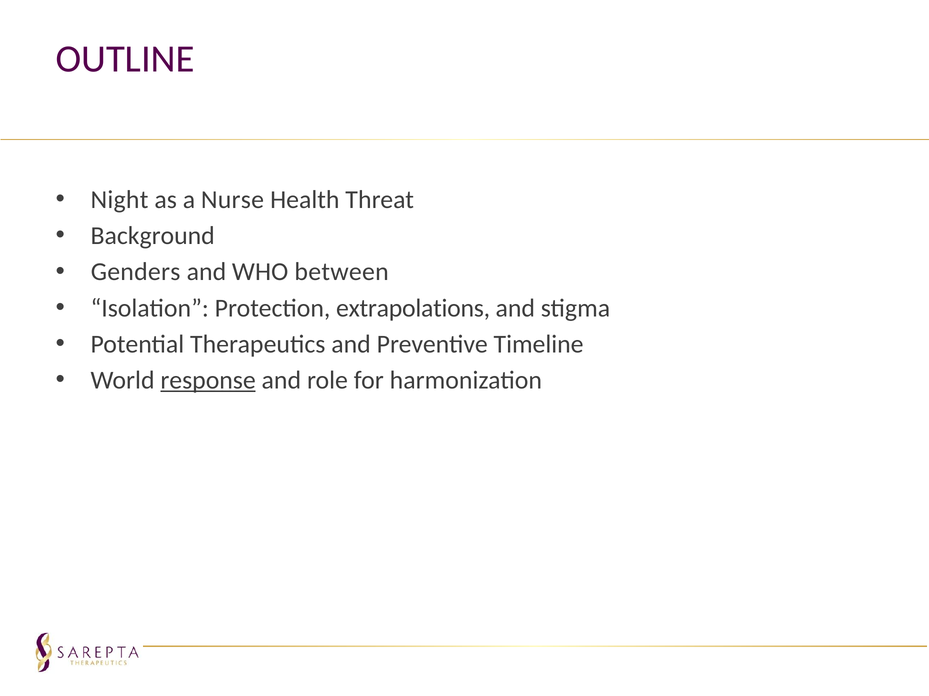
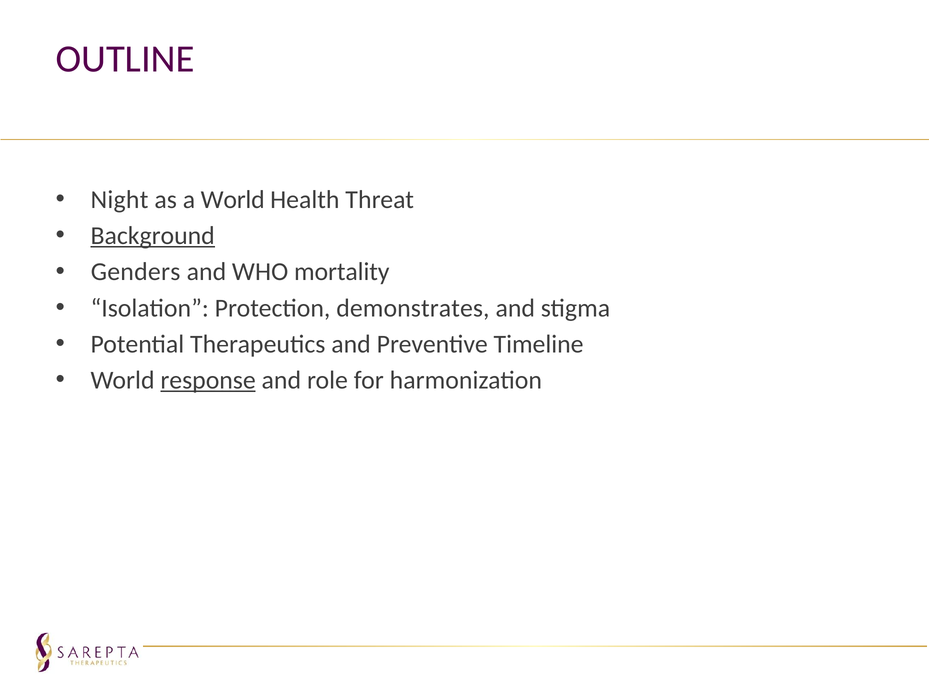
a Nurse: Nurse -> World
Background underline: none -> present
between: between -> mortality
extrapolations: extrapolations -> demonstrates
